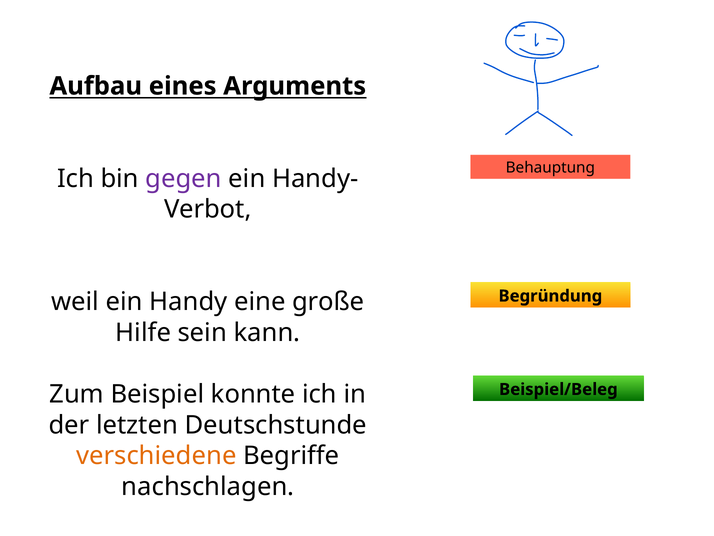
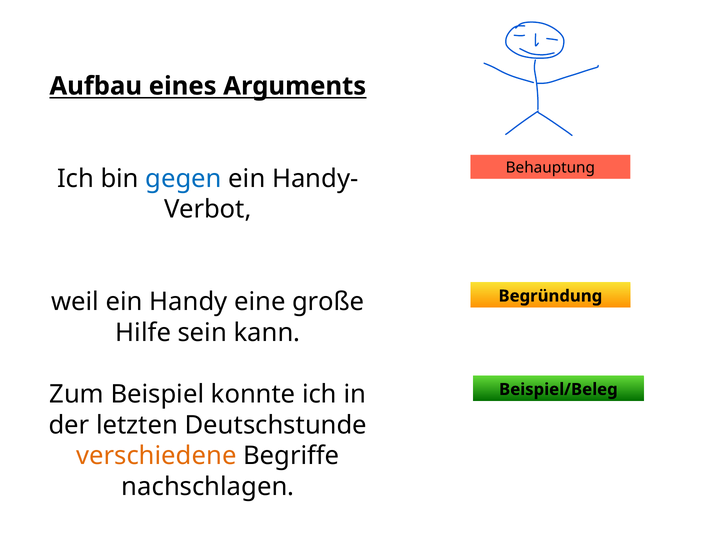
gegen colour: purple -> blue
